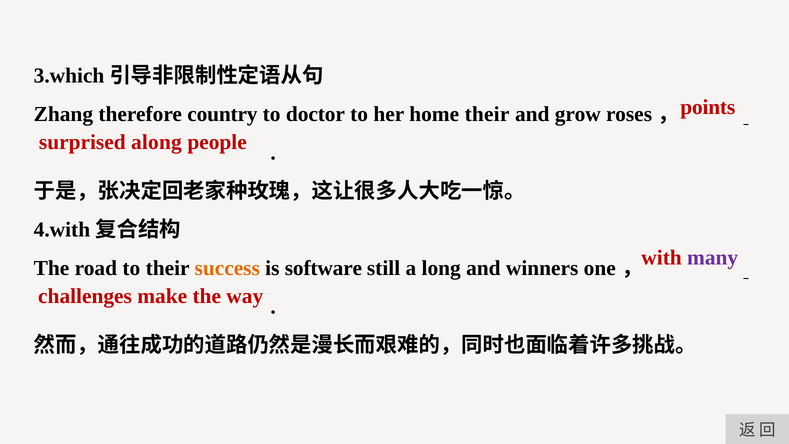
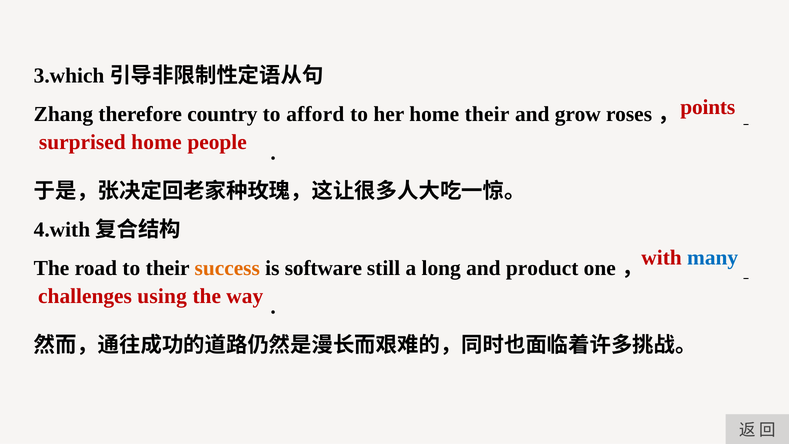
doctor: doctor -> afford
surprised along: along -> home
many colour: purple -> blue
winners: winners -> product
make: make -> using
